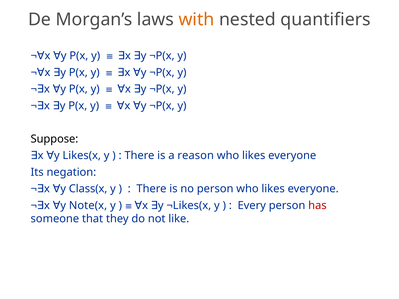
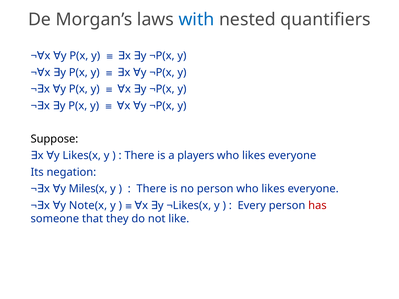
with colour: orange -> blue
reason: reason -> players
Class(x: Class(x -> Miles(x
